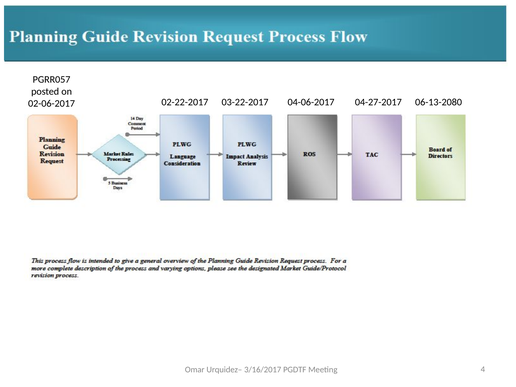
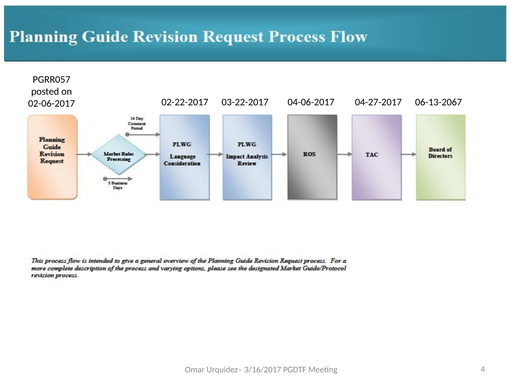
06-13-2080: 06-13-2080 -> 06-13-2067
